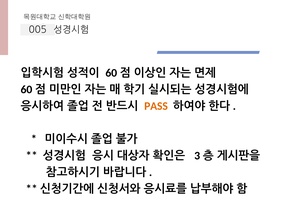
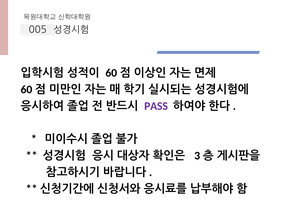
PASS colour: orange -> purple
